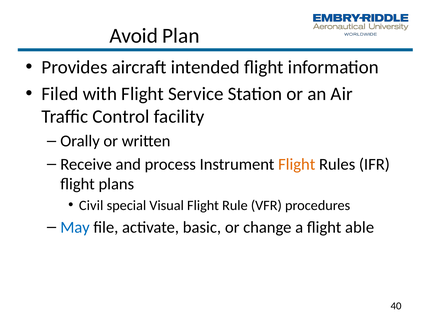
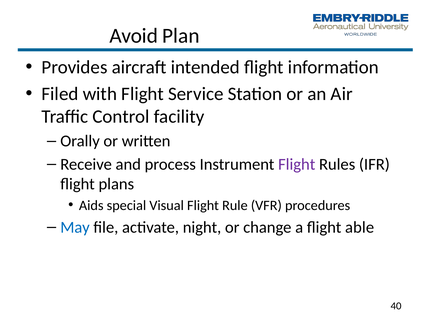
Flight at (297, 164) colour: orange -> purple
Civil: Civil -> Aids
basic: basic -> night
